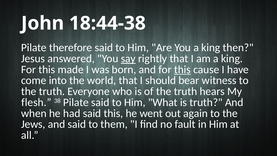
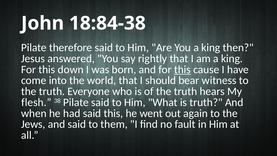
18:44-38: 18:44-38 -> 18:84-38
say underline: present -> none
made: made -> down
